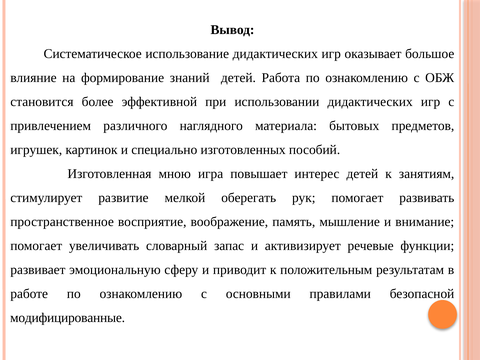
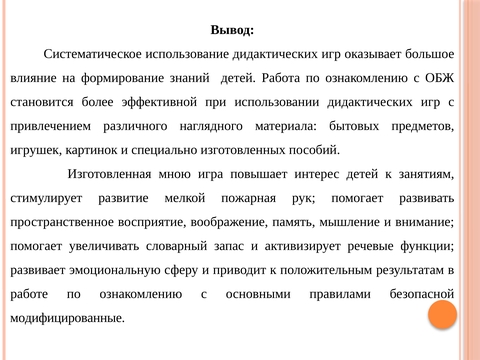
оберегать: оберегать -> пожарная
